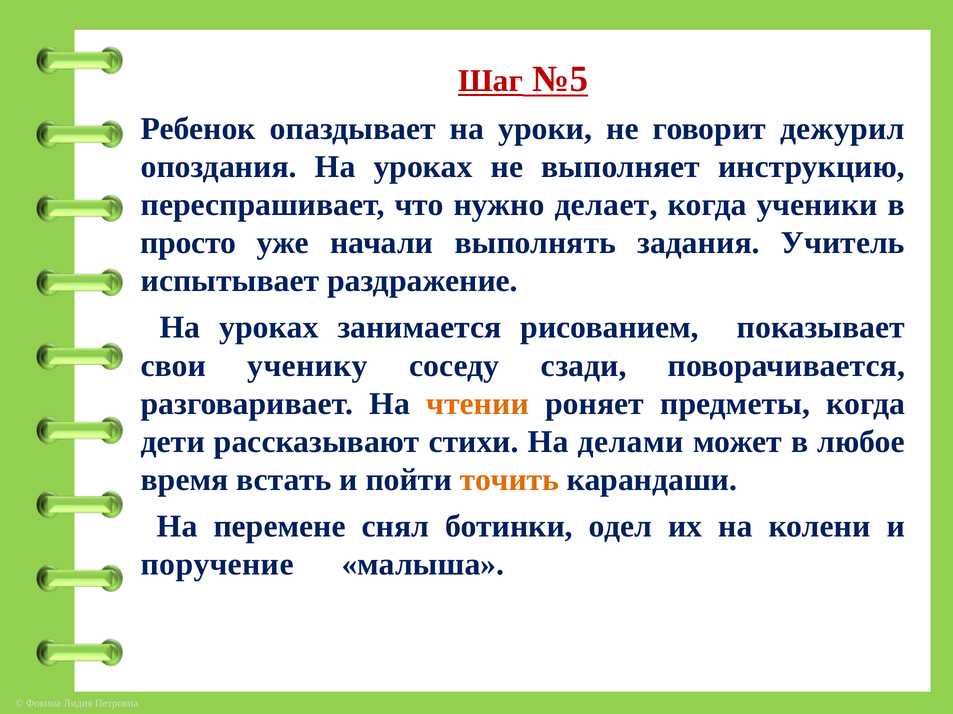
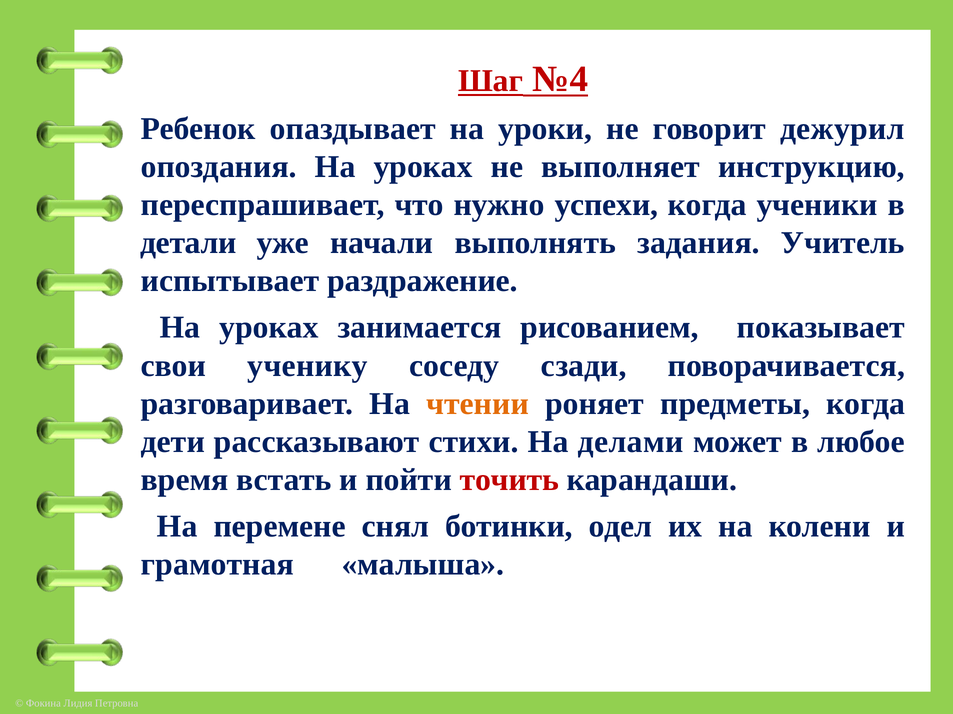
№5: №5 -> №4
делает: делает -> успехи
просто: просто -> детали
точить colour: orange -> red
поручение: поручение -> грамотная
